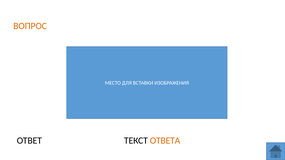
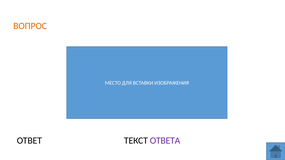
ОТВЕТА colour: orange -> purple
